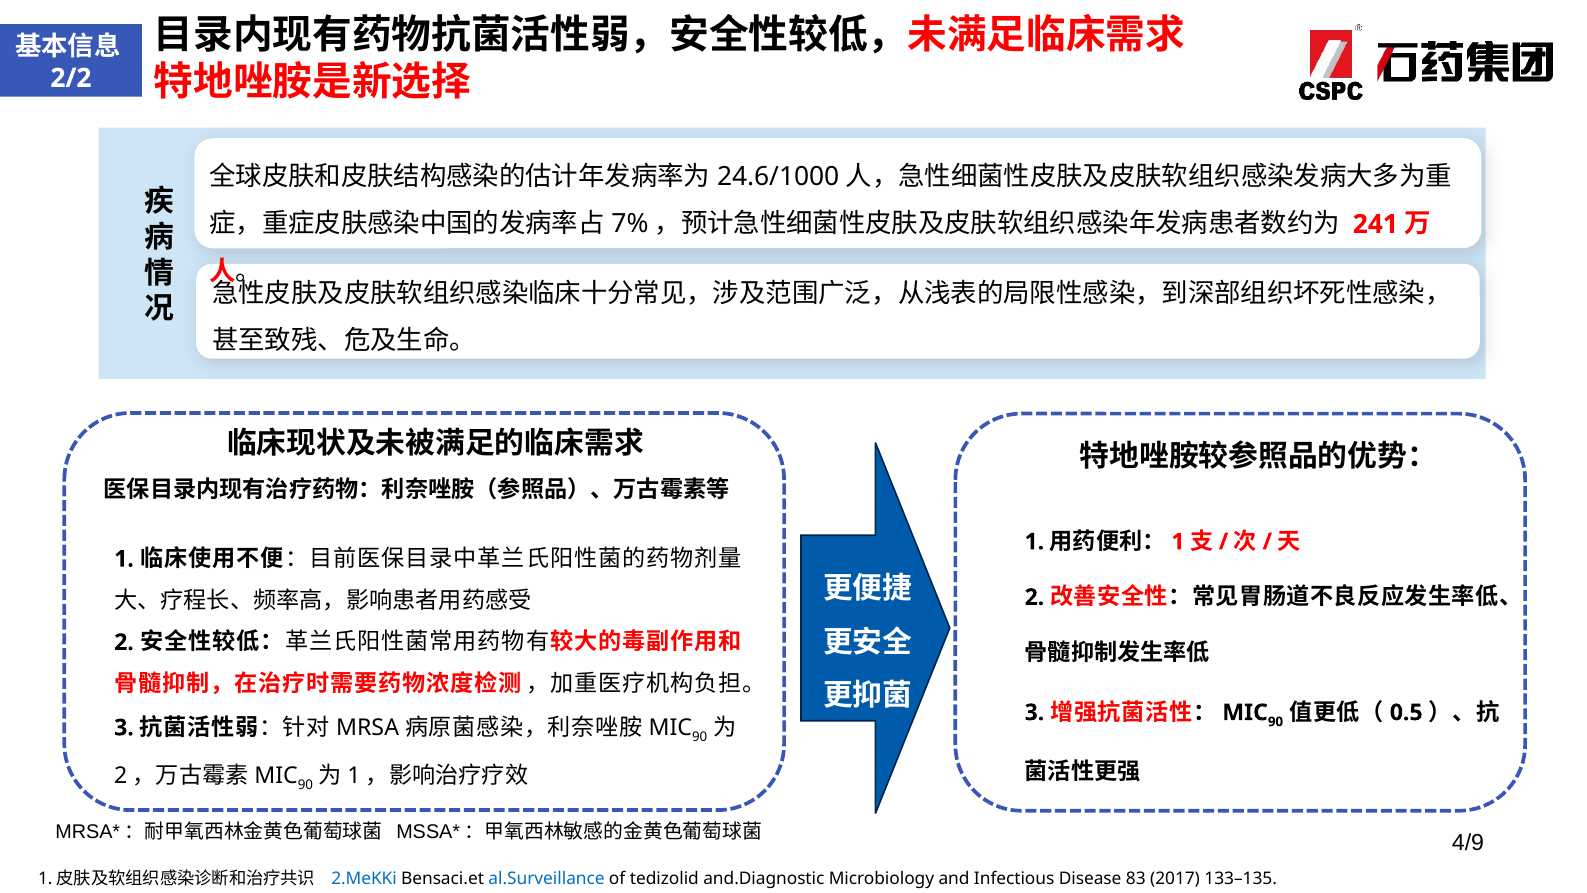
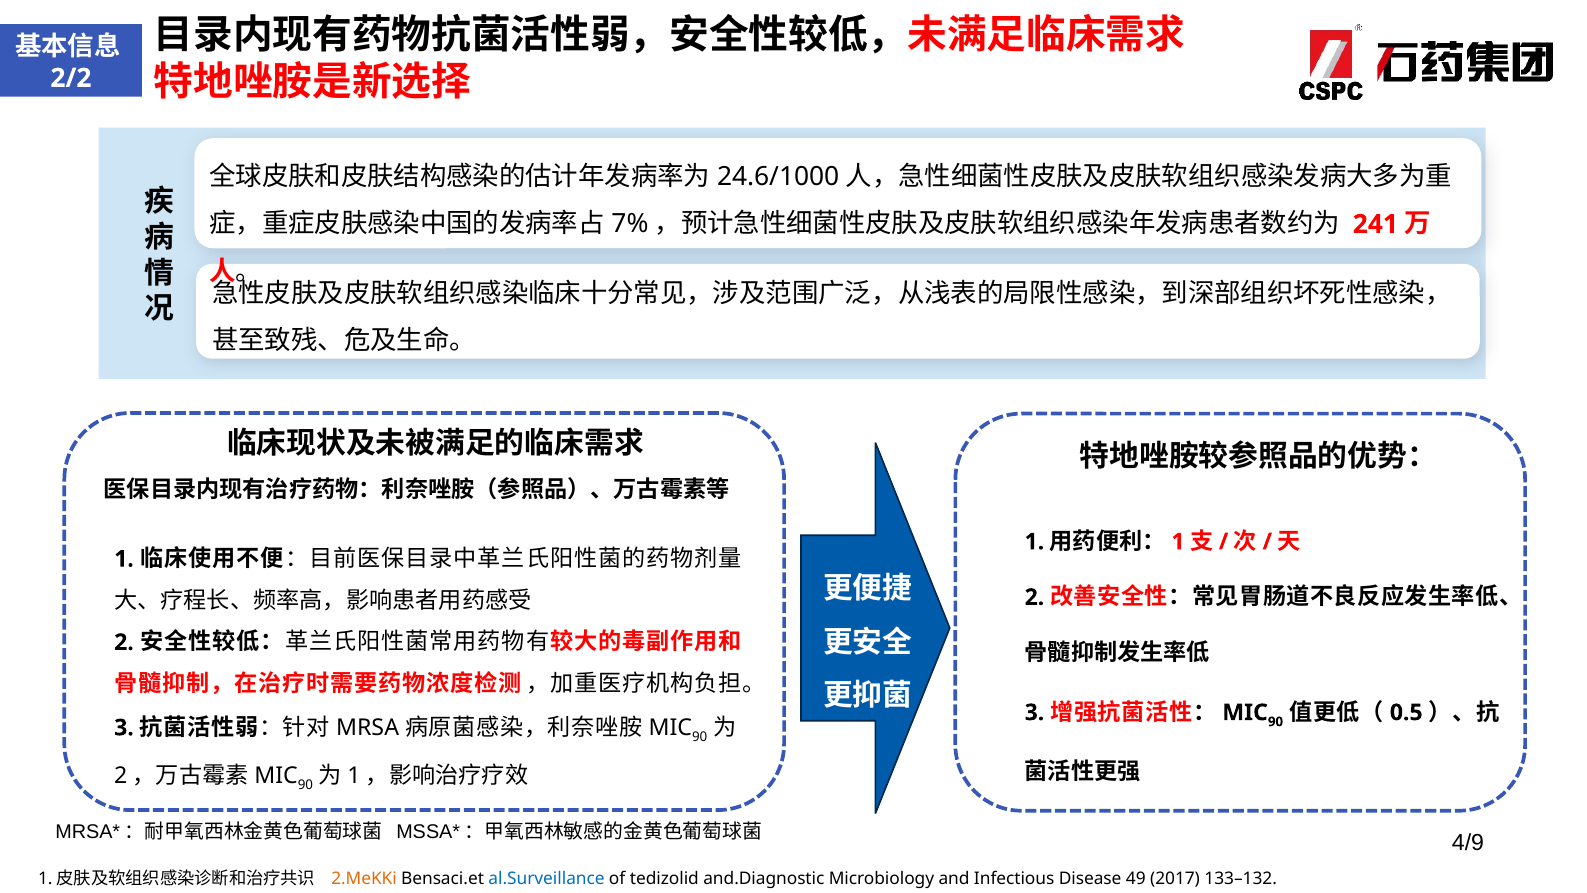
2.MeKKi colour: blue -> orange
83: 83 -> 49
133–135: 133–135 -> 133–132
